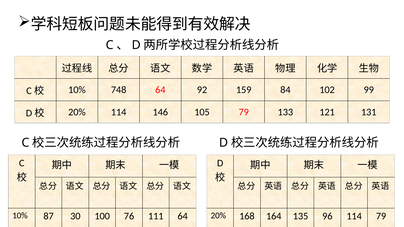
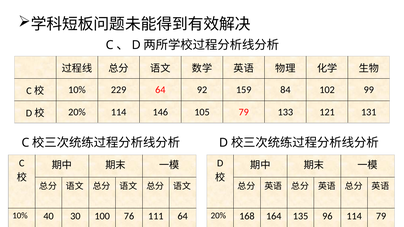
748: 748 -> 229
87: 87 -> 40
